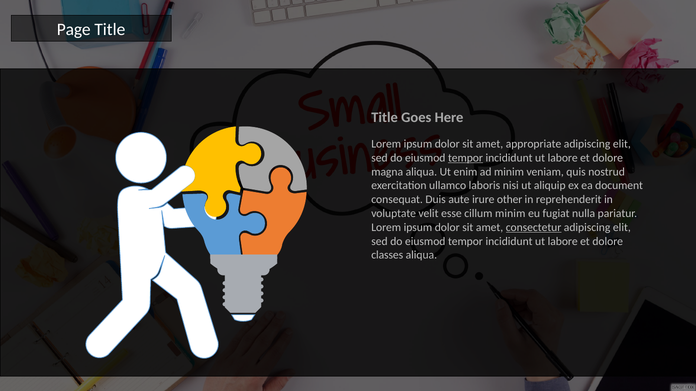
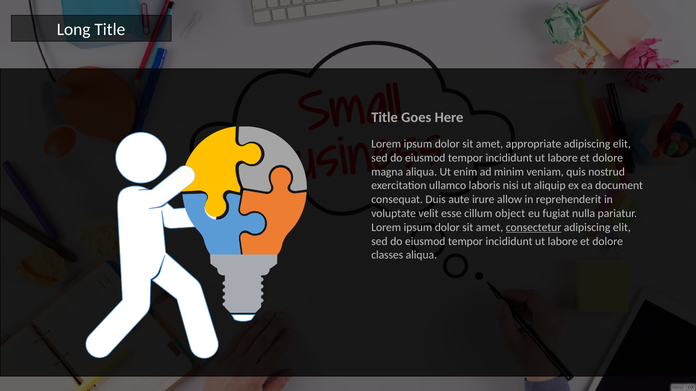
Page: Page -> Long
tempor at (465, 158) underline: present -> none
other: other -> allow
cillum minim: minim -> object
